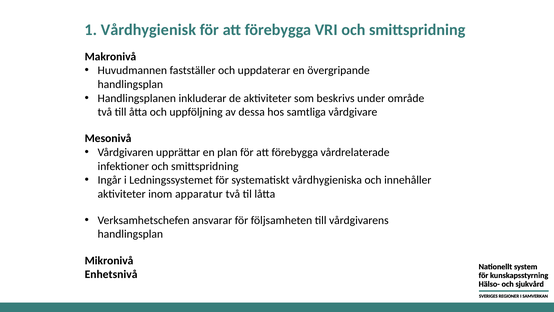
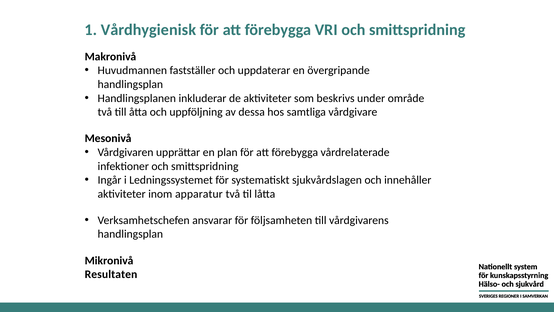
vårdhygieniska: vårdhygieniska -> sjukvårdslagen
Enhetsnivå: Enhetsnivå -> Resultaten
